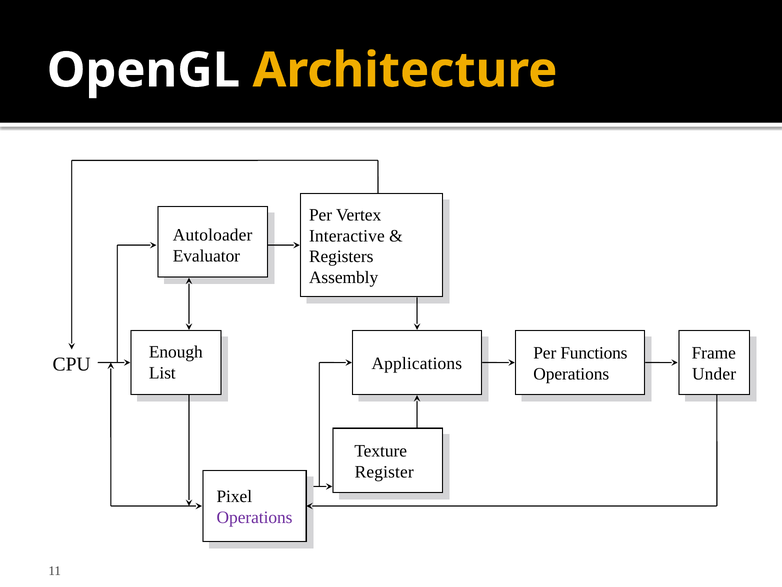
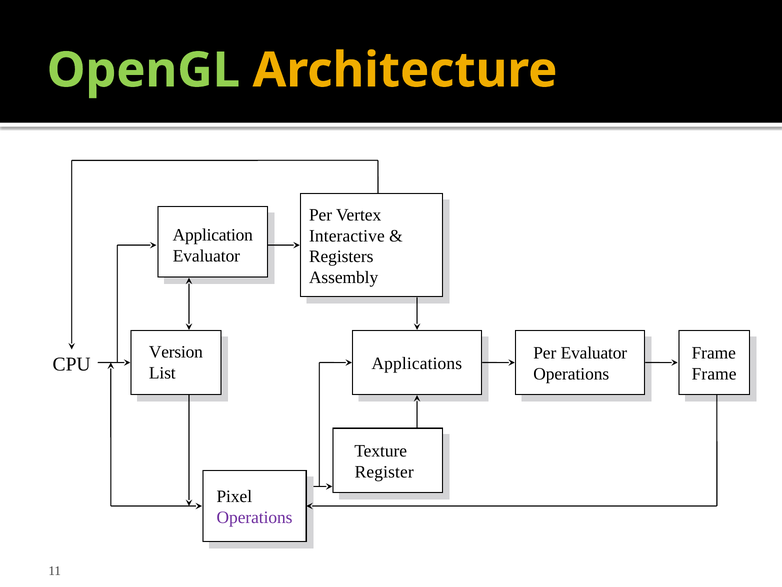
OpenGL colour: white -> light green
Autoloader: Autoloader -> Application
Enough: Enough -> Version
Per Functions: Functions -> Evaluator
Under at (714, 374): Under -> Frame
